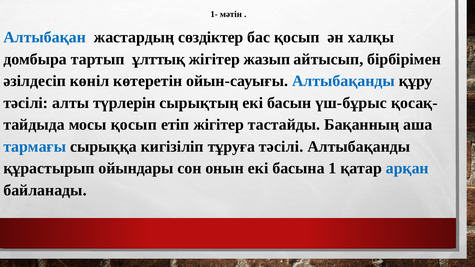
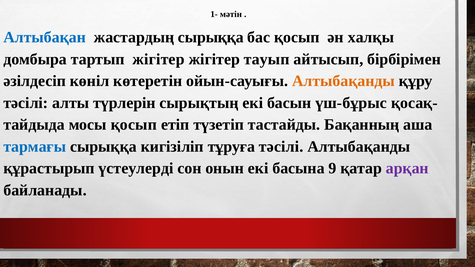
жастардың сөздіктер: сөздіктер -> сырыққа
тартып ұлттық: ұлттық -> жігітер
жазып: жазып -> тауып
Алтыбақанды at (344, 81) colour: blue -> orange
етіп жігітер: жігітер -> түзетіп
ойындары: ойындары -> үстеулерді
1: 1 -> 9
арқан colour: blue -> purple
